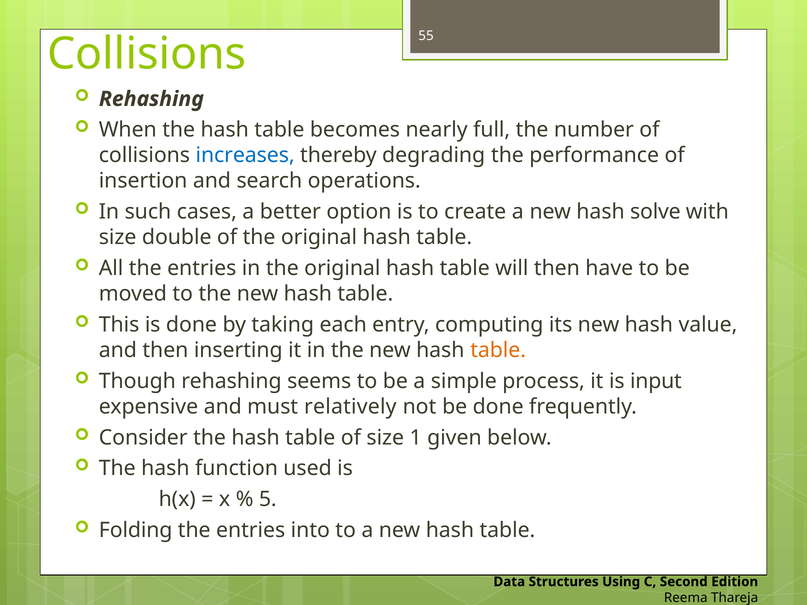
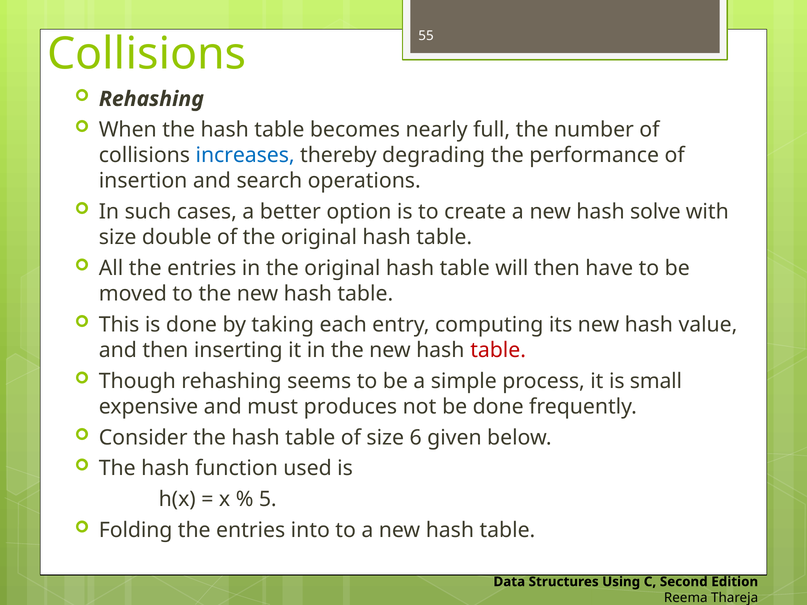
table at (498, 350) colour: orange -> red
input: input -> small
relatively: relatively -> produces
1: 1 -> 6
